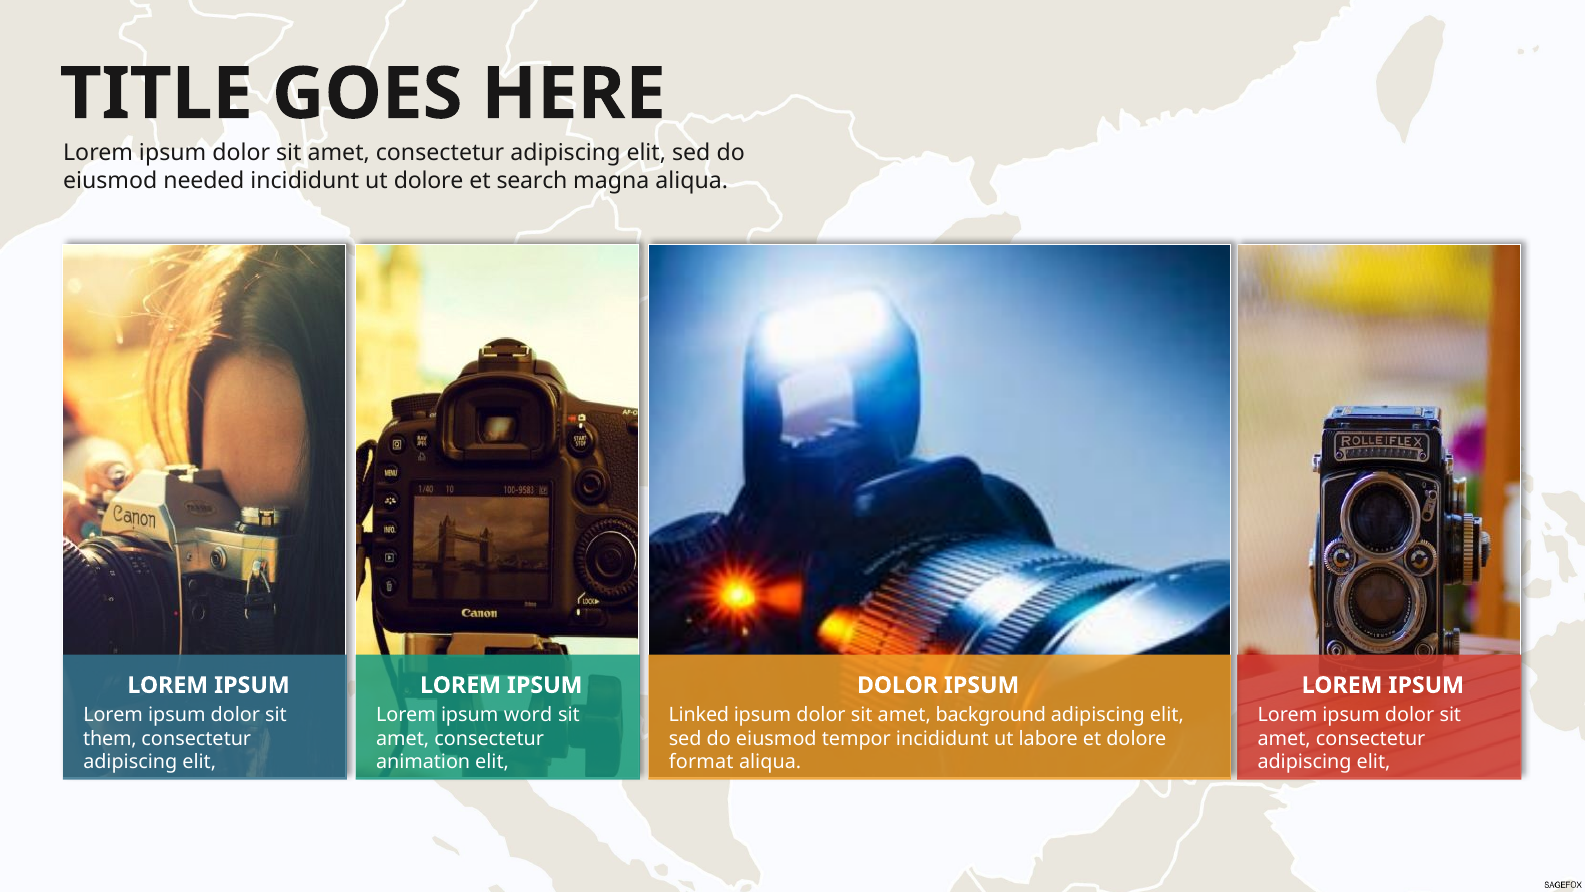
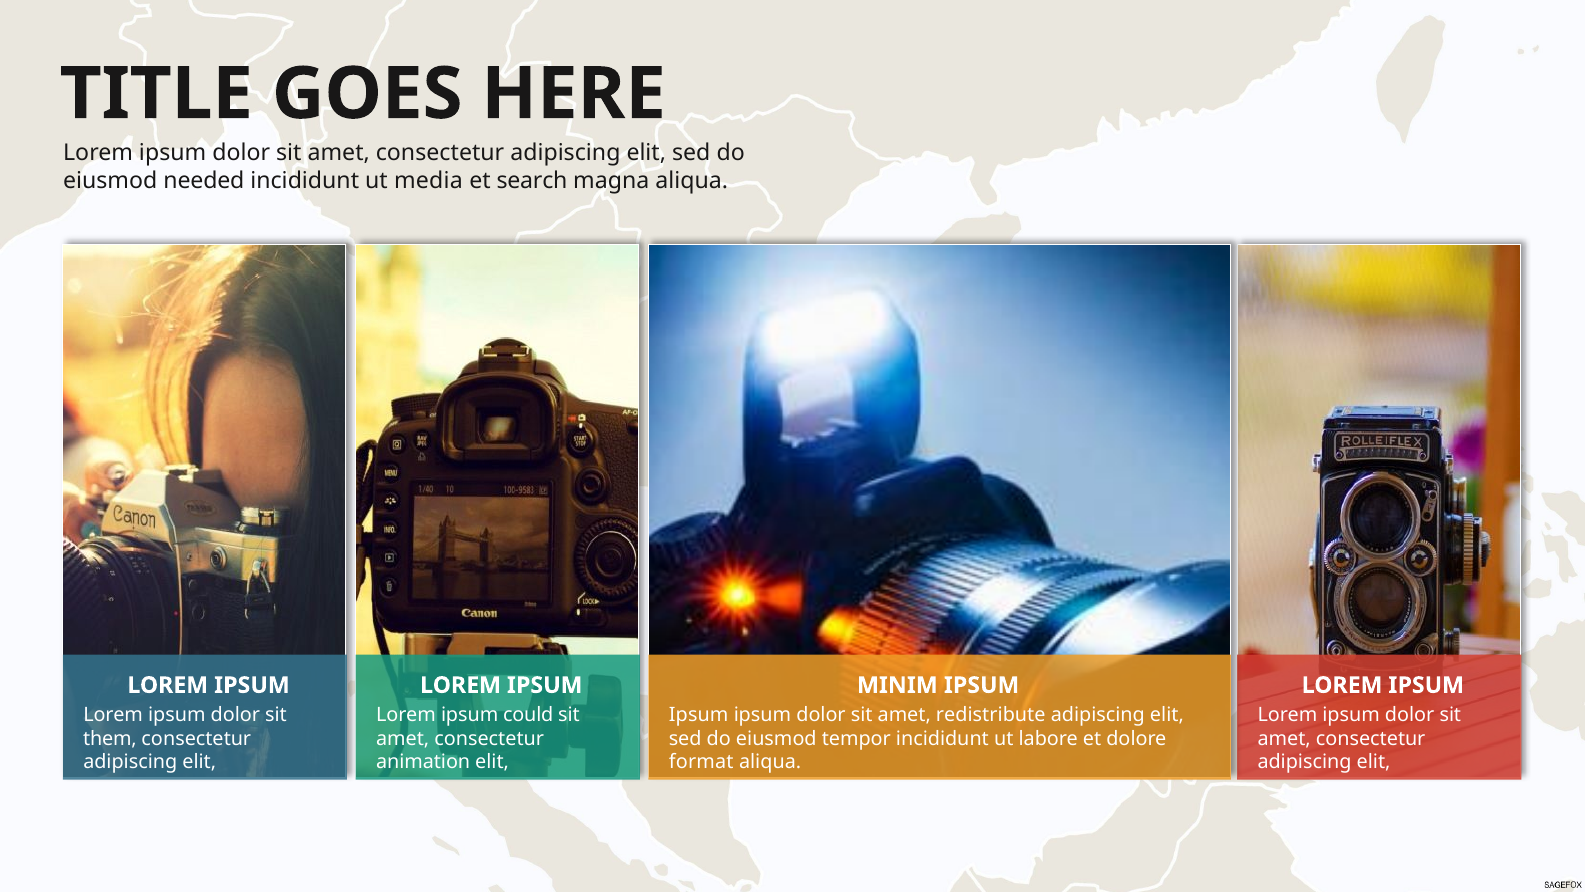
ut dolore: dolore -> media
DOLOR at (897, 685): DOLOR -> MINIM
word: word -> could
Linked at (699, 714): Linked -> Ipsum
background: background -> redistribute
